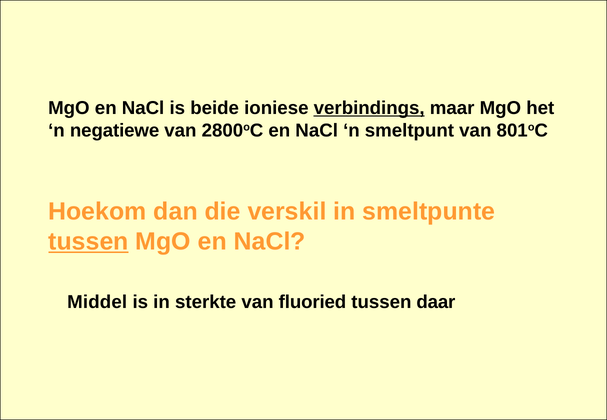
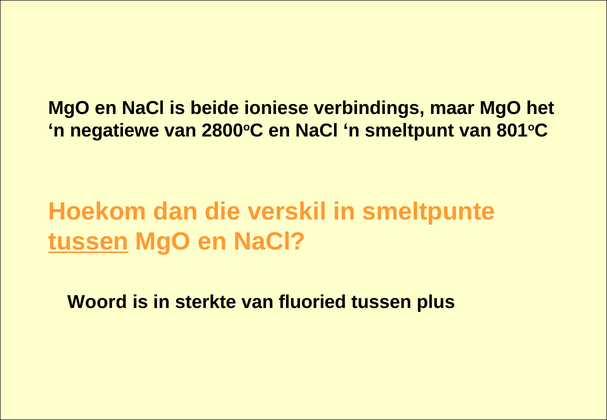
verbindings underline: present -> none
Middel: Middel -> Woord
daar: daar -> plus
